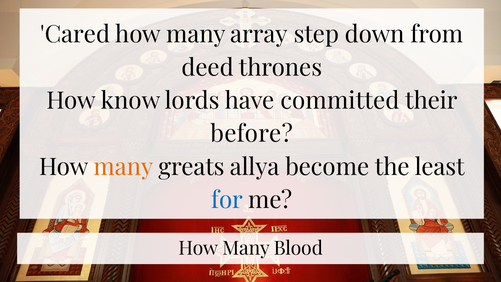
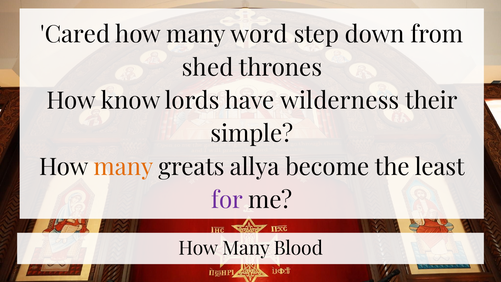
array: array -> word
deed: deed -> shed
committed: committed -> wilderness
before: before -> simple
for colour: blue -> purple
